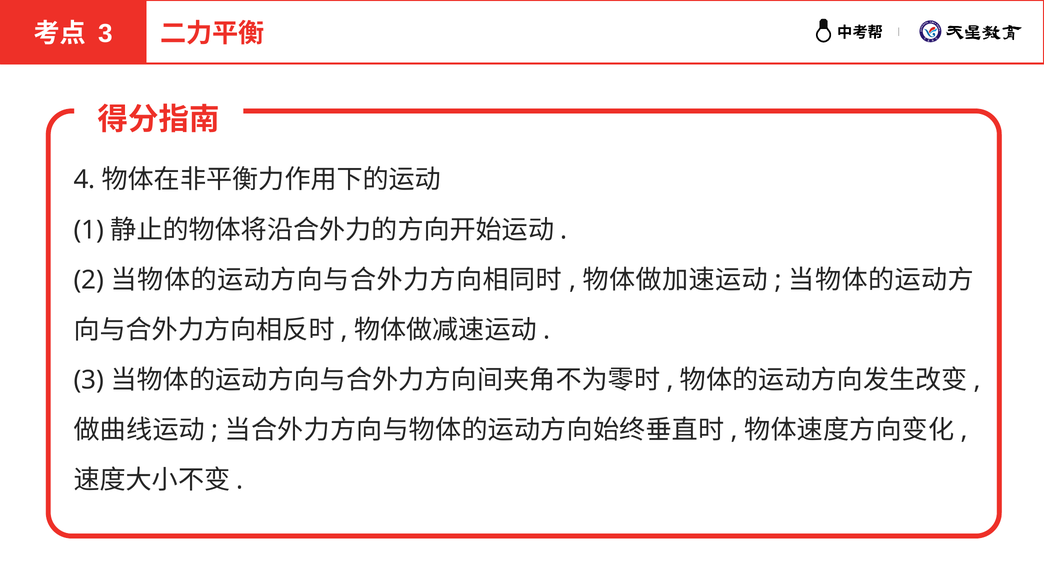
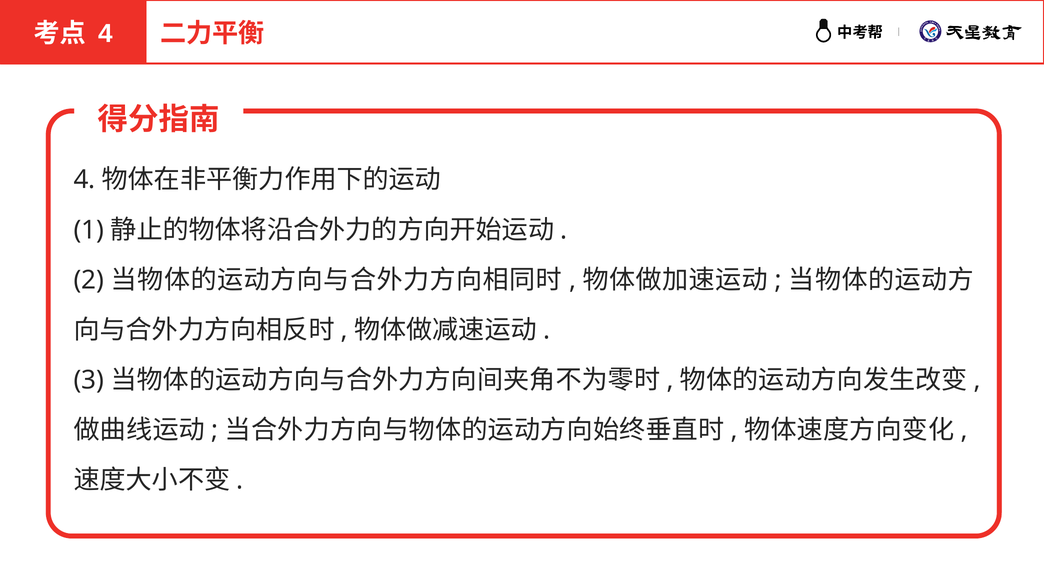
3 at (105, 34): 3 -> 4
